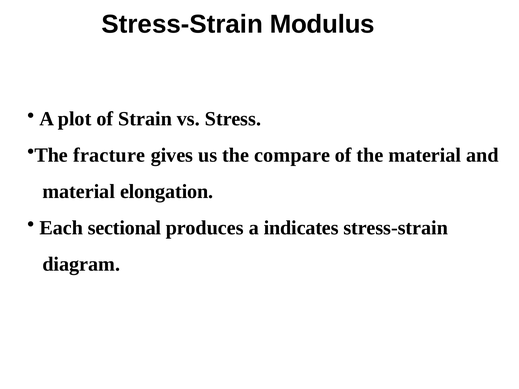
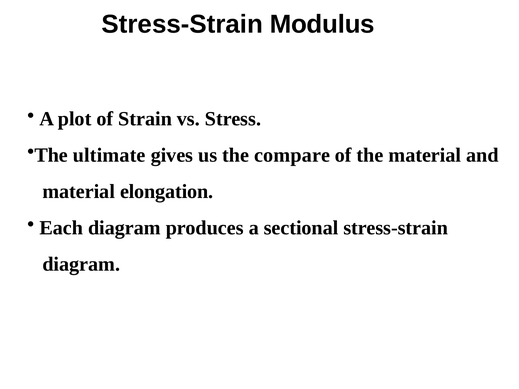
fracture: fracture -> ultimate
Each sectional: sectional -> diagram
indicates: indicates -> sectional
